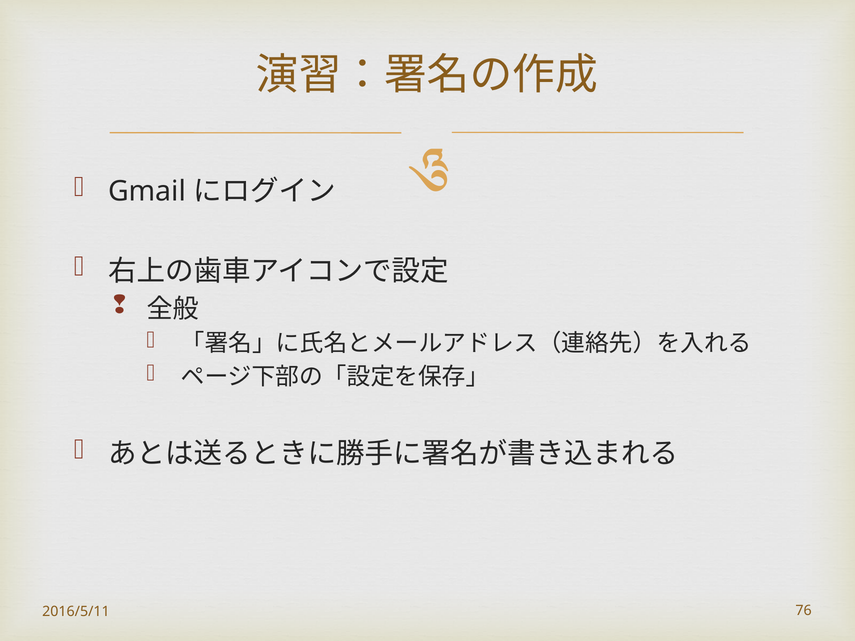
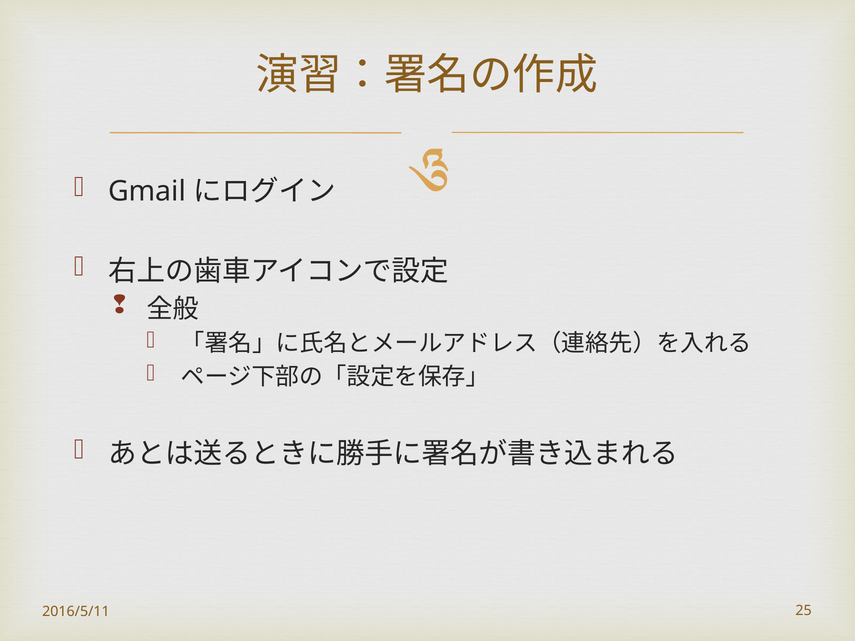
76: 76 -> 25
